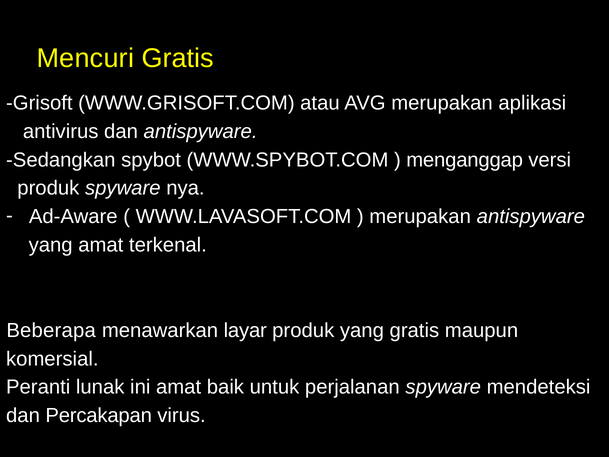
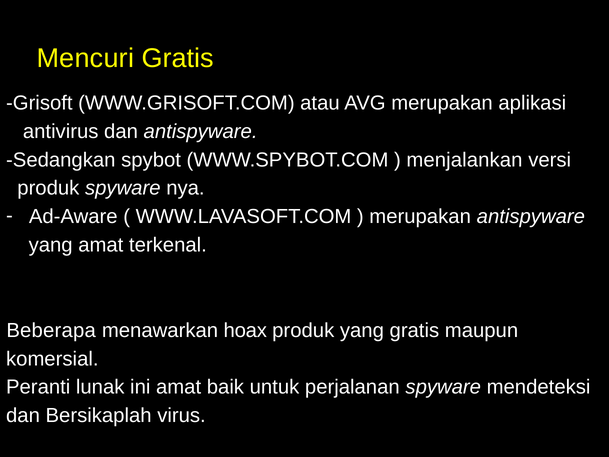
menganggap: menganggap -> menjalankan
layar: layar -> hoax
Percakapan: Percakapan -> Bersikaplah
